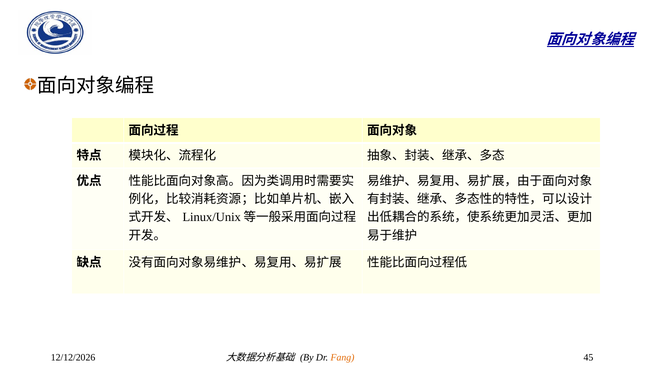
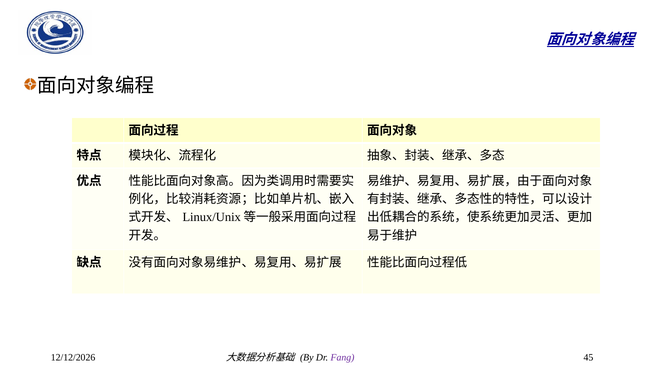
Fang colour: orange -> purple
